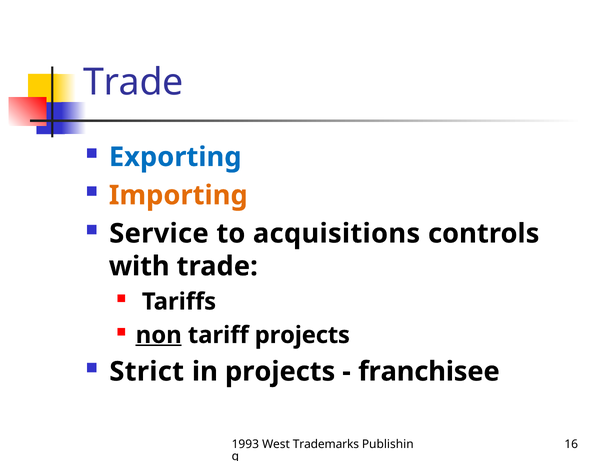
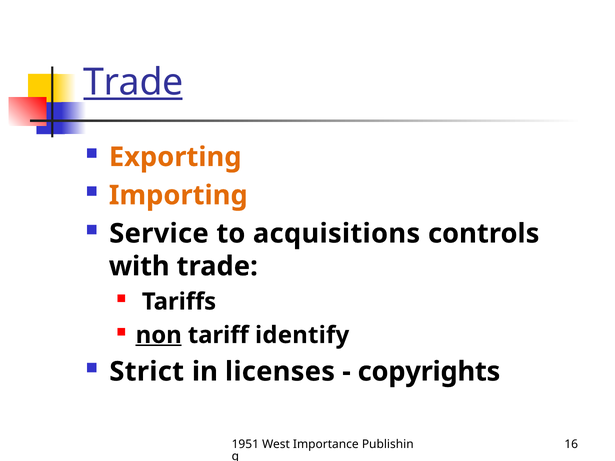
Trade at (133, 83) underline: none -> present
Exporting colour: blue -> orange
tariff projects: projects -> identify
in projects: projects -> licenses
franchisee: franchisee -> copyrights
1993: 1993 -> 1951
Trademarks: Trademarks -> Importance
